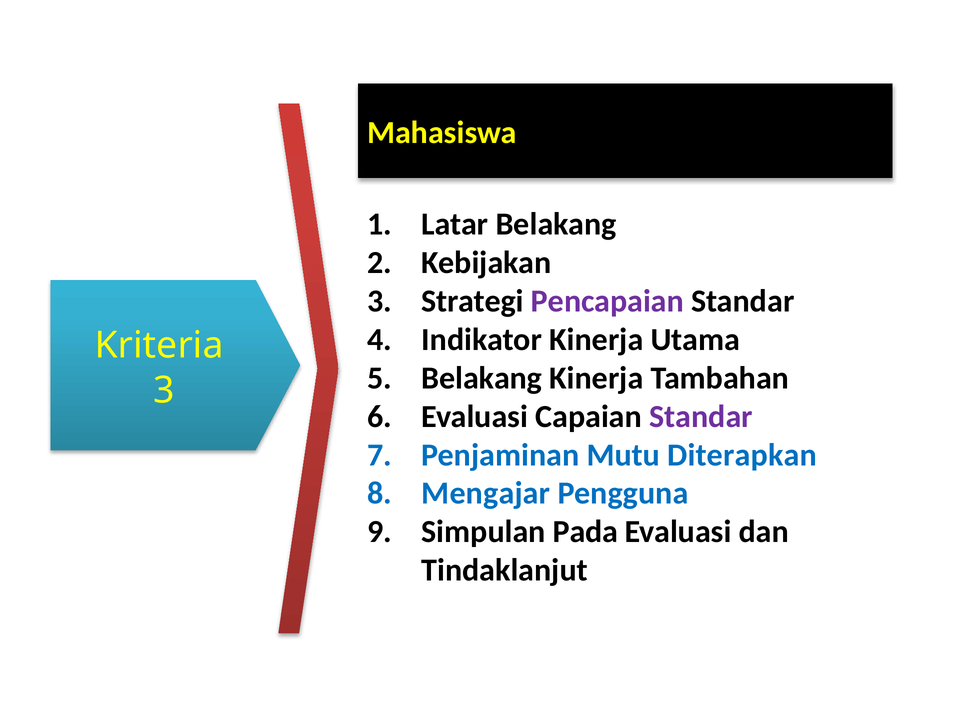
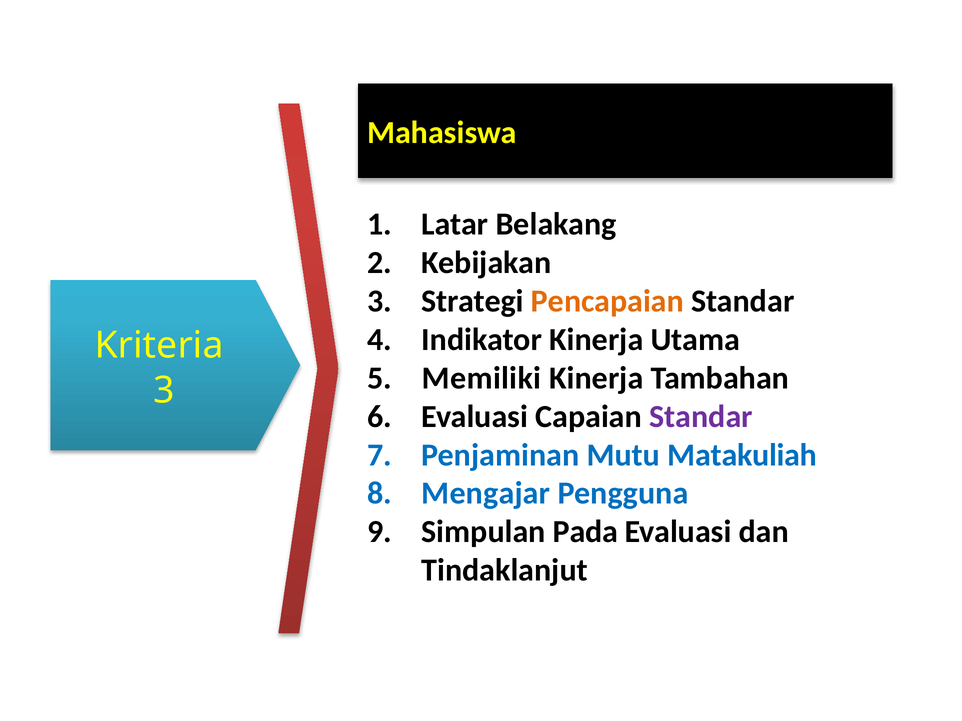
Pencapaian colour: purple -> orange
Belakang at (482, 378): Belakang -> Memiliki
Diterapkan: Diterapkan -> Matakuliah
